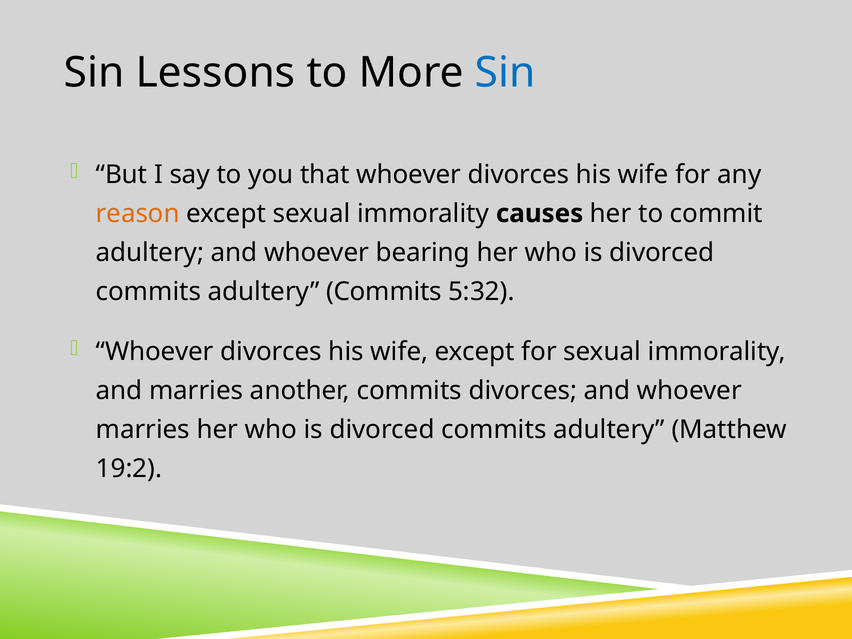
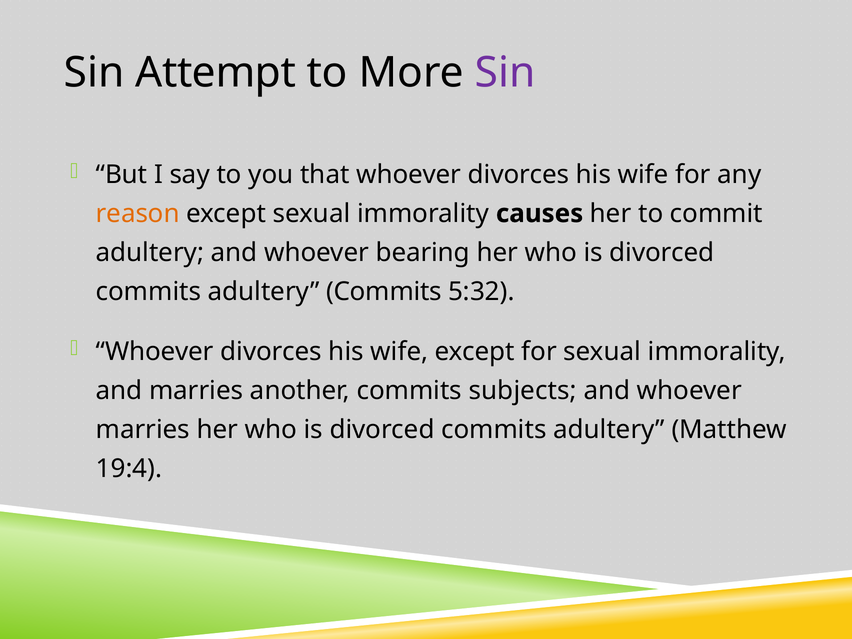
Lessons: Lessons -> Attempt
Sin at (505, 73) colour: blue -> purple
commits divorces: divorces -> subjects
19:2: 19:2 -> 19:4
